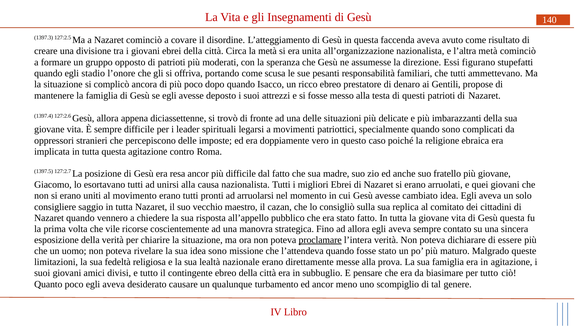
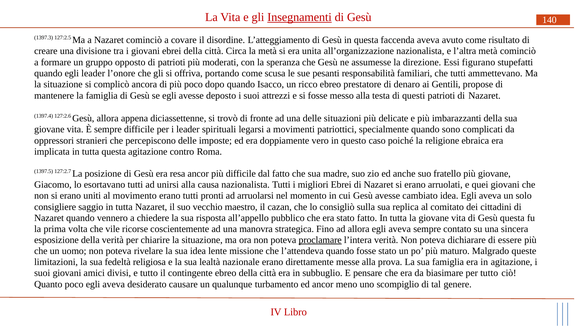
Insegnamenti underline: none -> present
egli stadio: stadio -> leader
idea sono: sono -> lente
